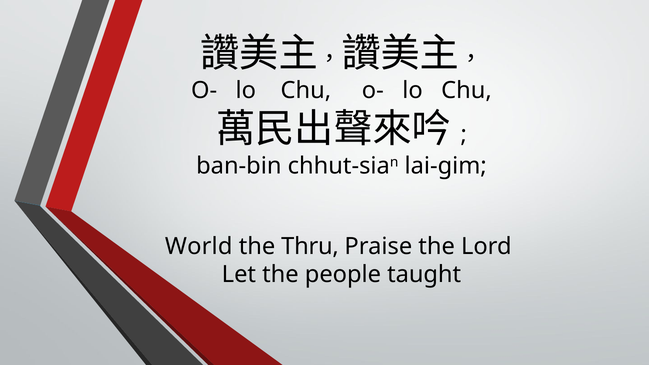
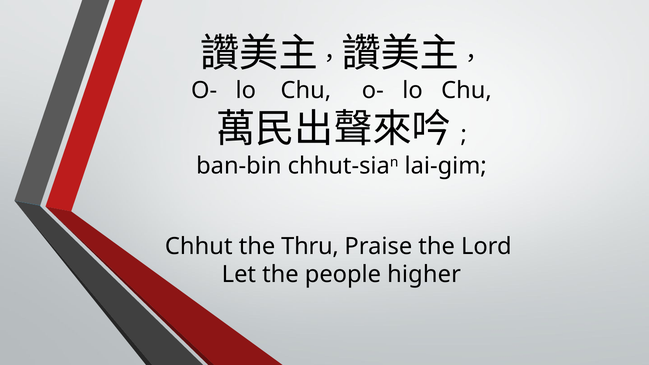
World: World -> Chhut
taught: taught -> higher
